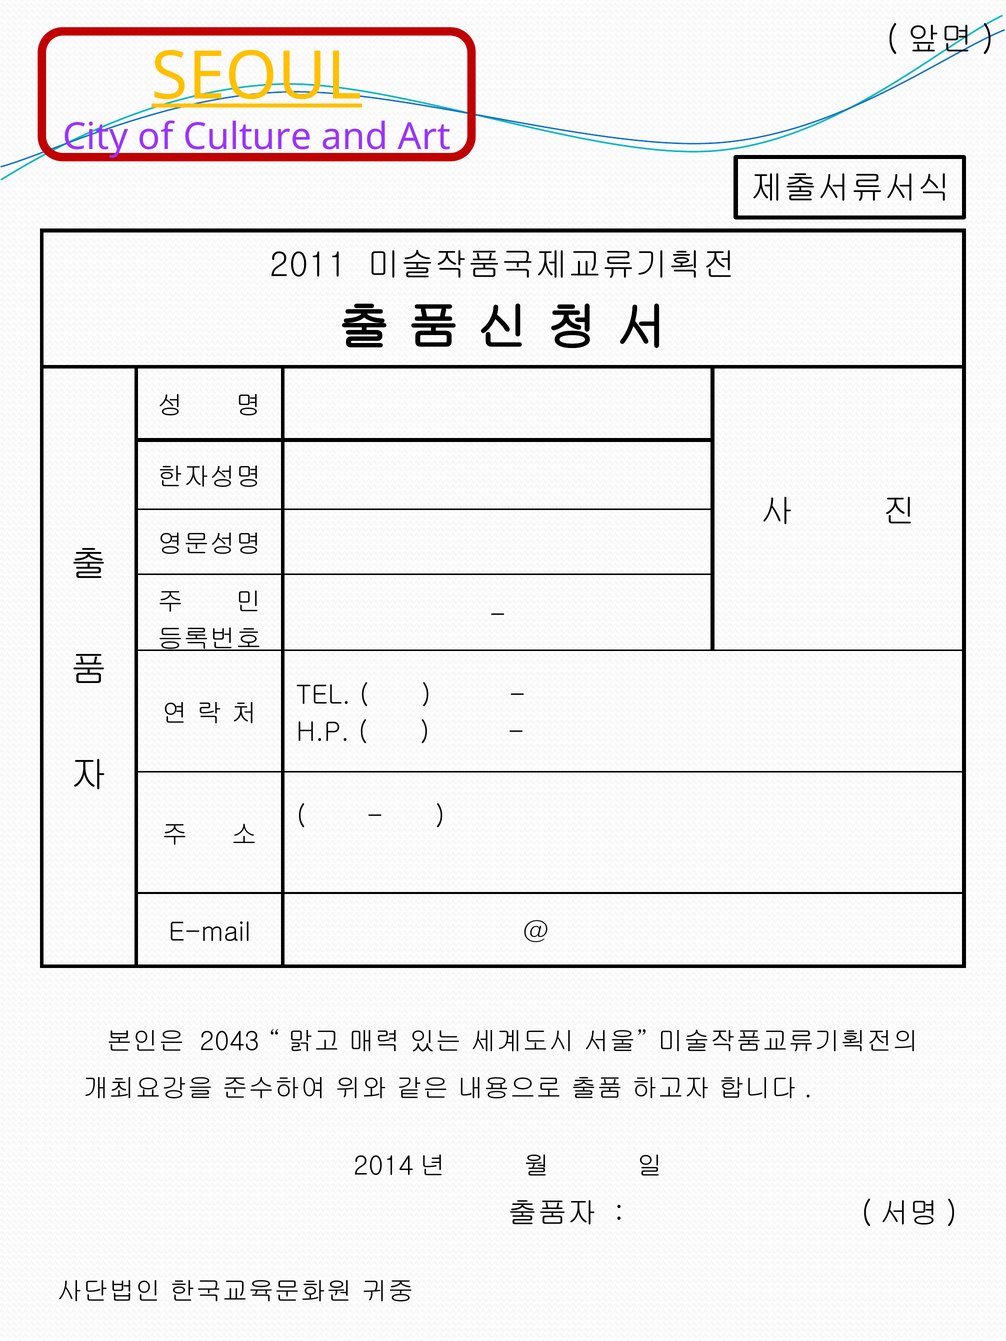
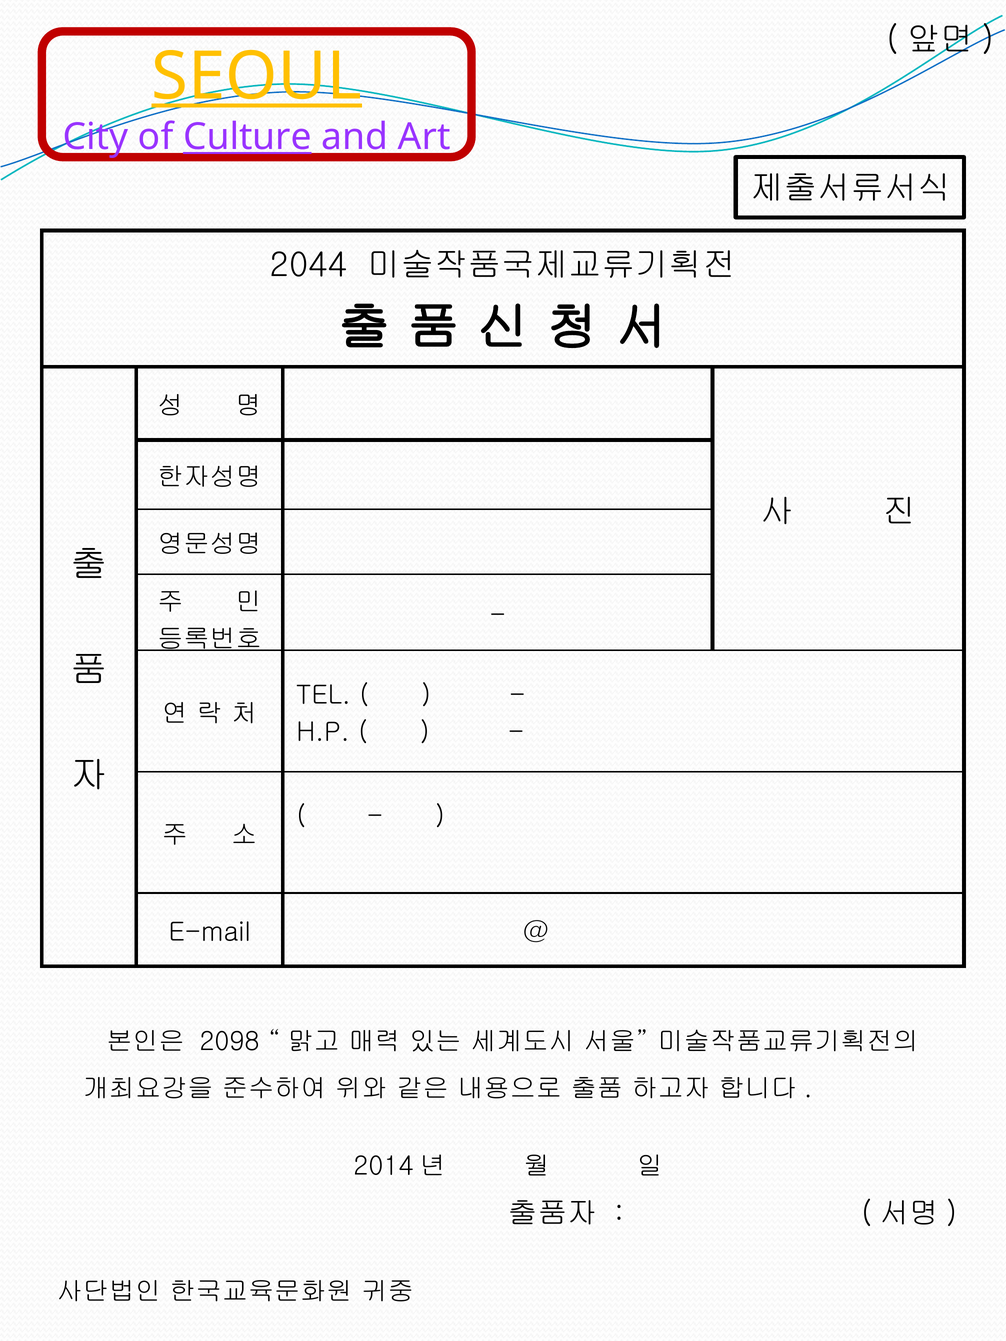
Culture underline: none -> present
2011: 2011 -> 2044
2043: 2043 -> 2098
